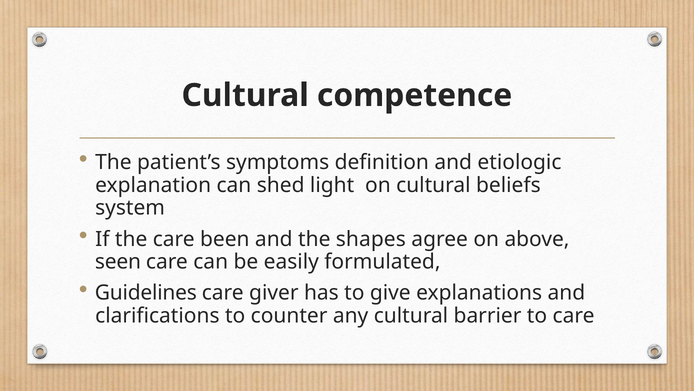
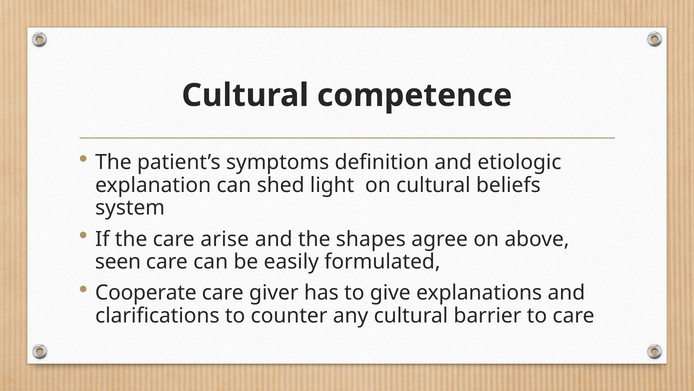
been: been -> arise
Guidelines: Guidelines -> Cooperate
